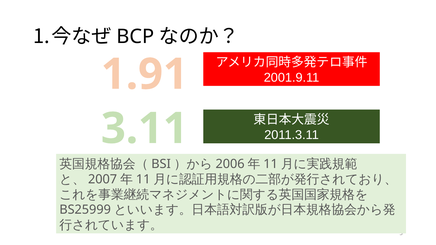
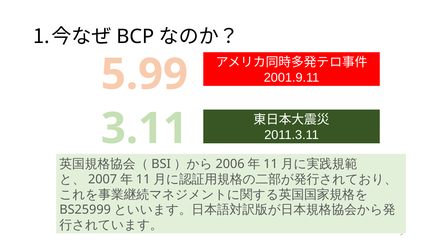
1.91: 1.91 -> 5.99
